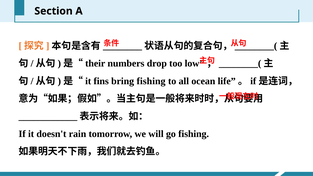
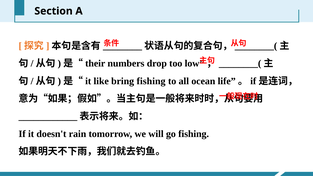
fins: fins -> like
